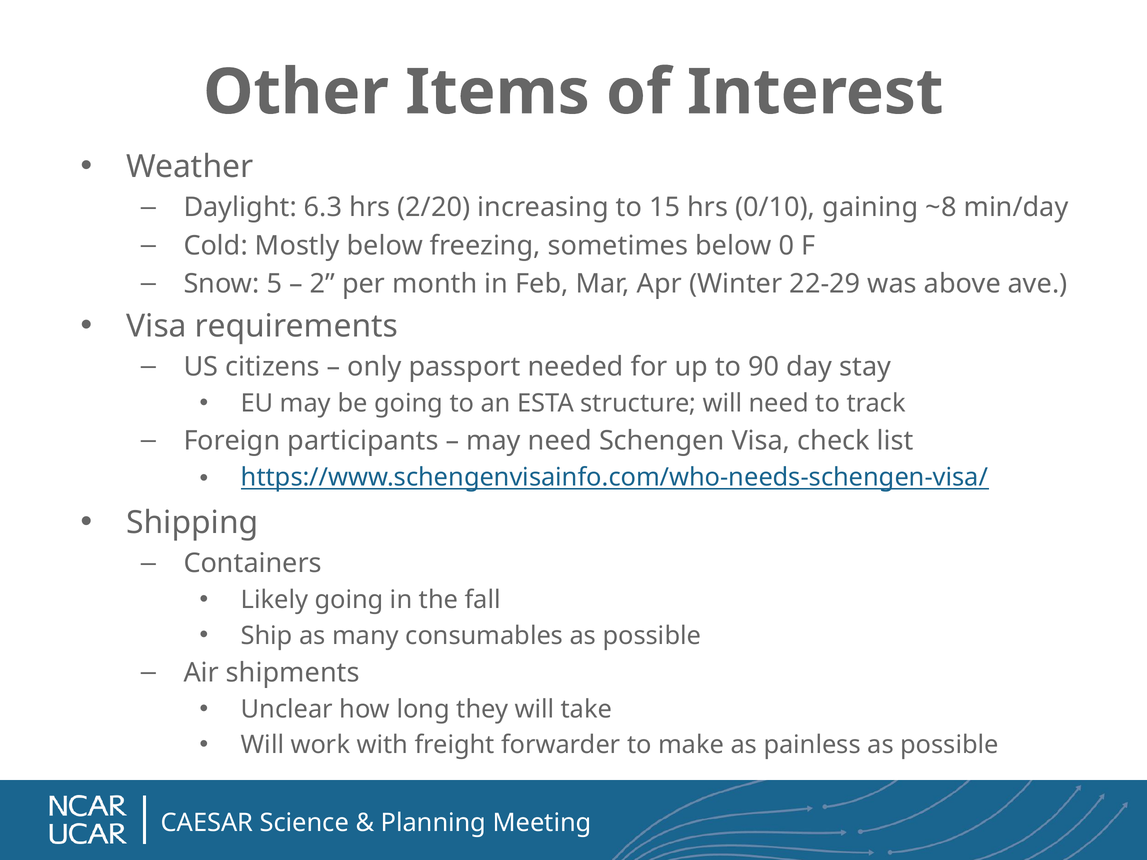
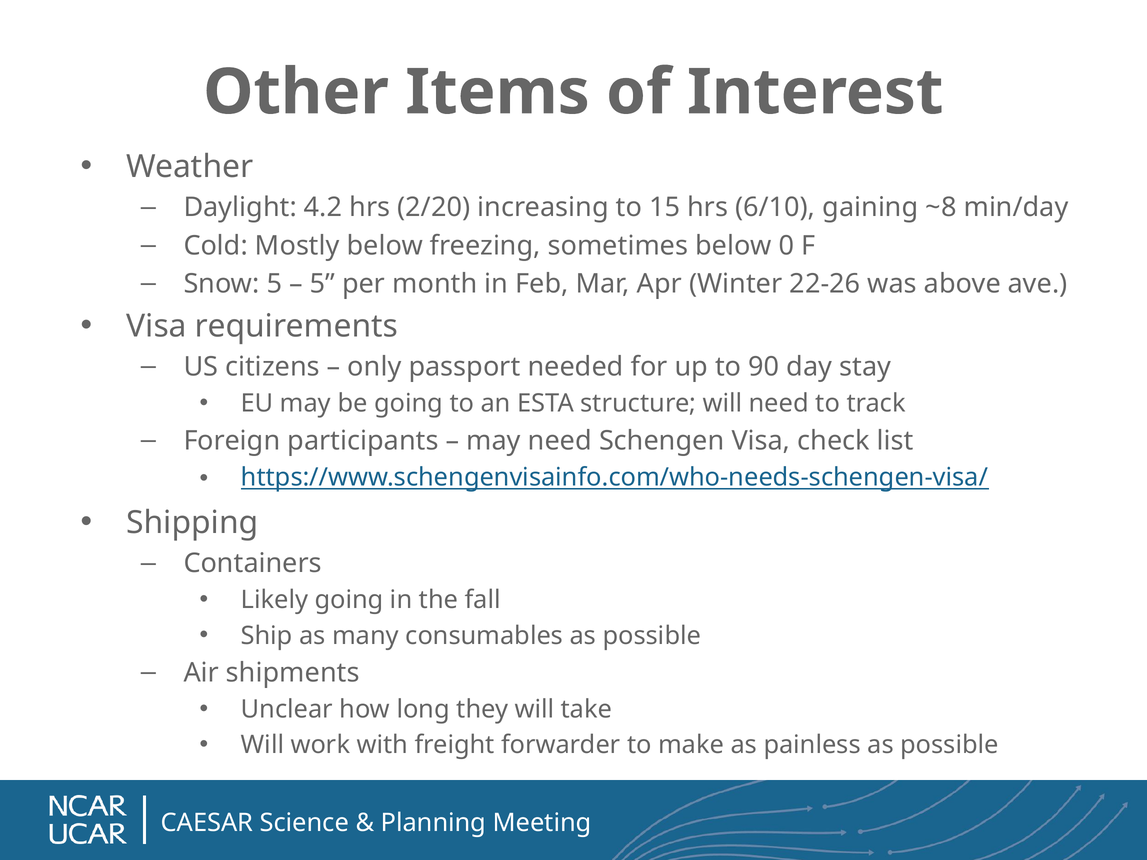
6.3: 6.3 -> 4.2
0/10: 0/10 -> 6/10
2 at (322, 284): 2 -> 5
22-29: 22-29 -> 22-26
